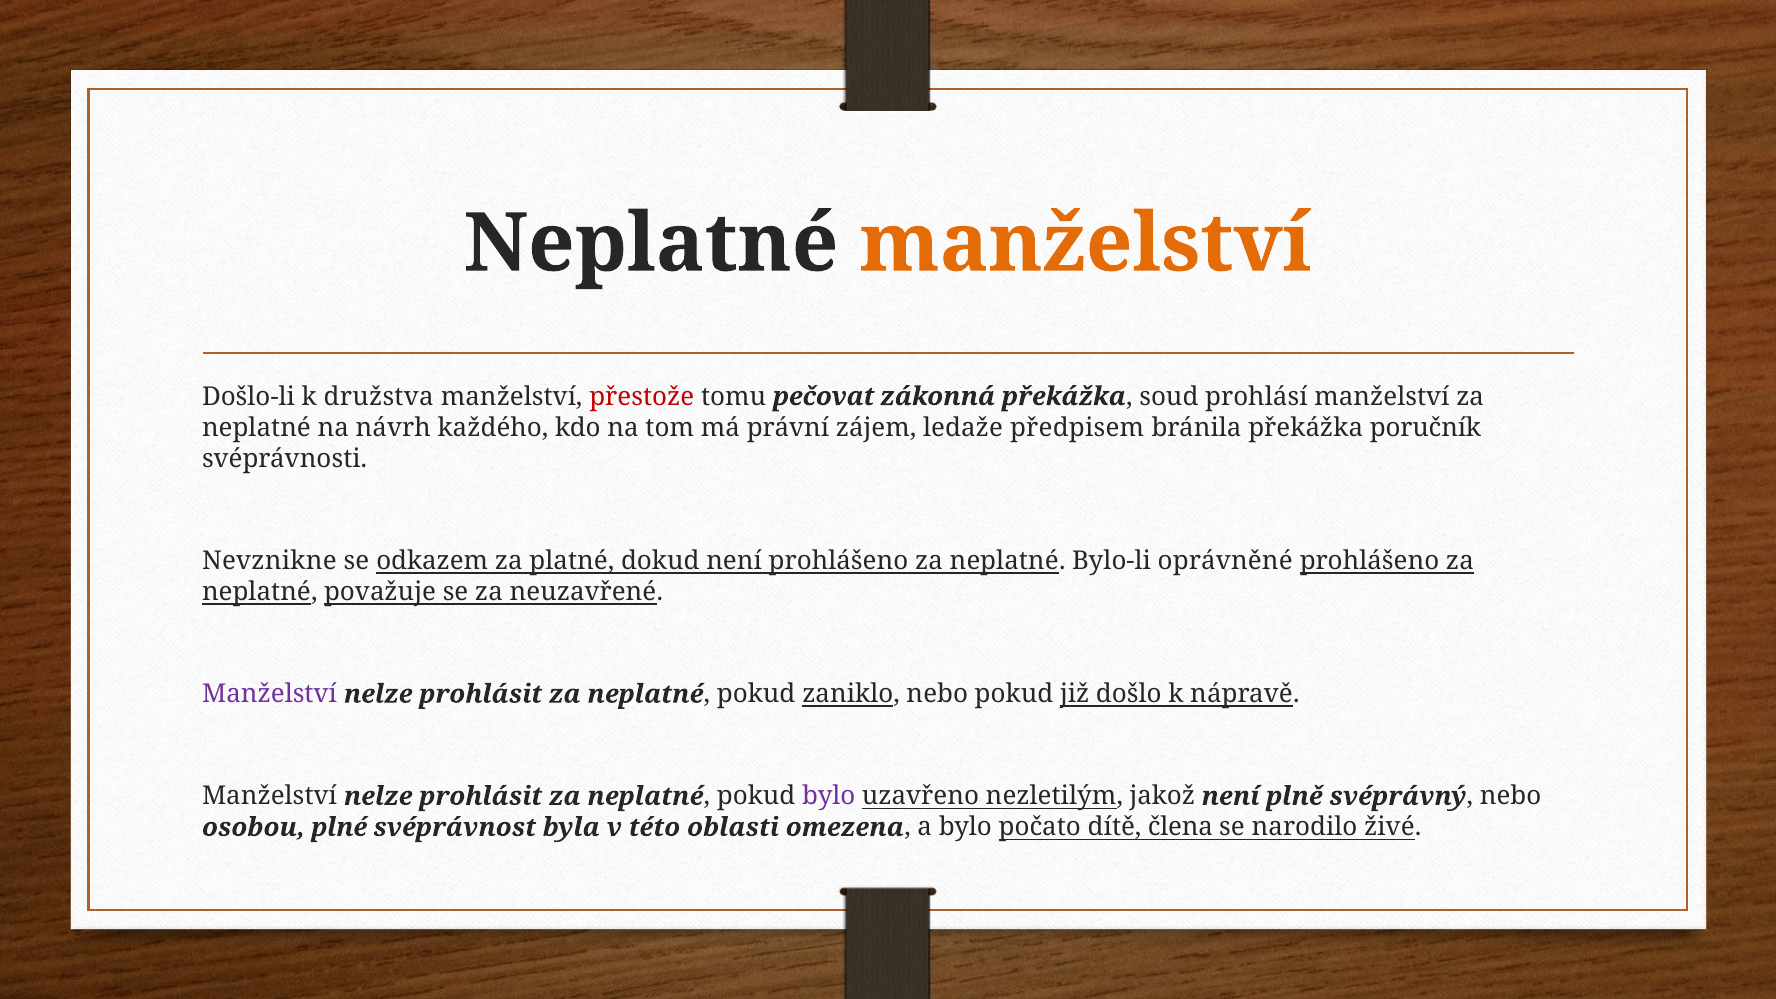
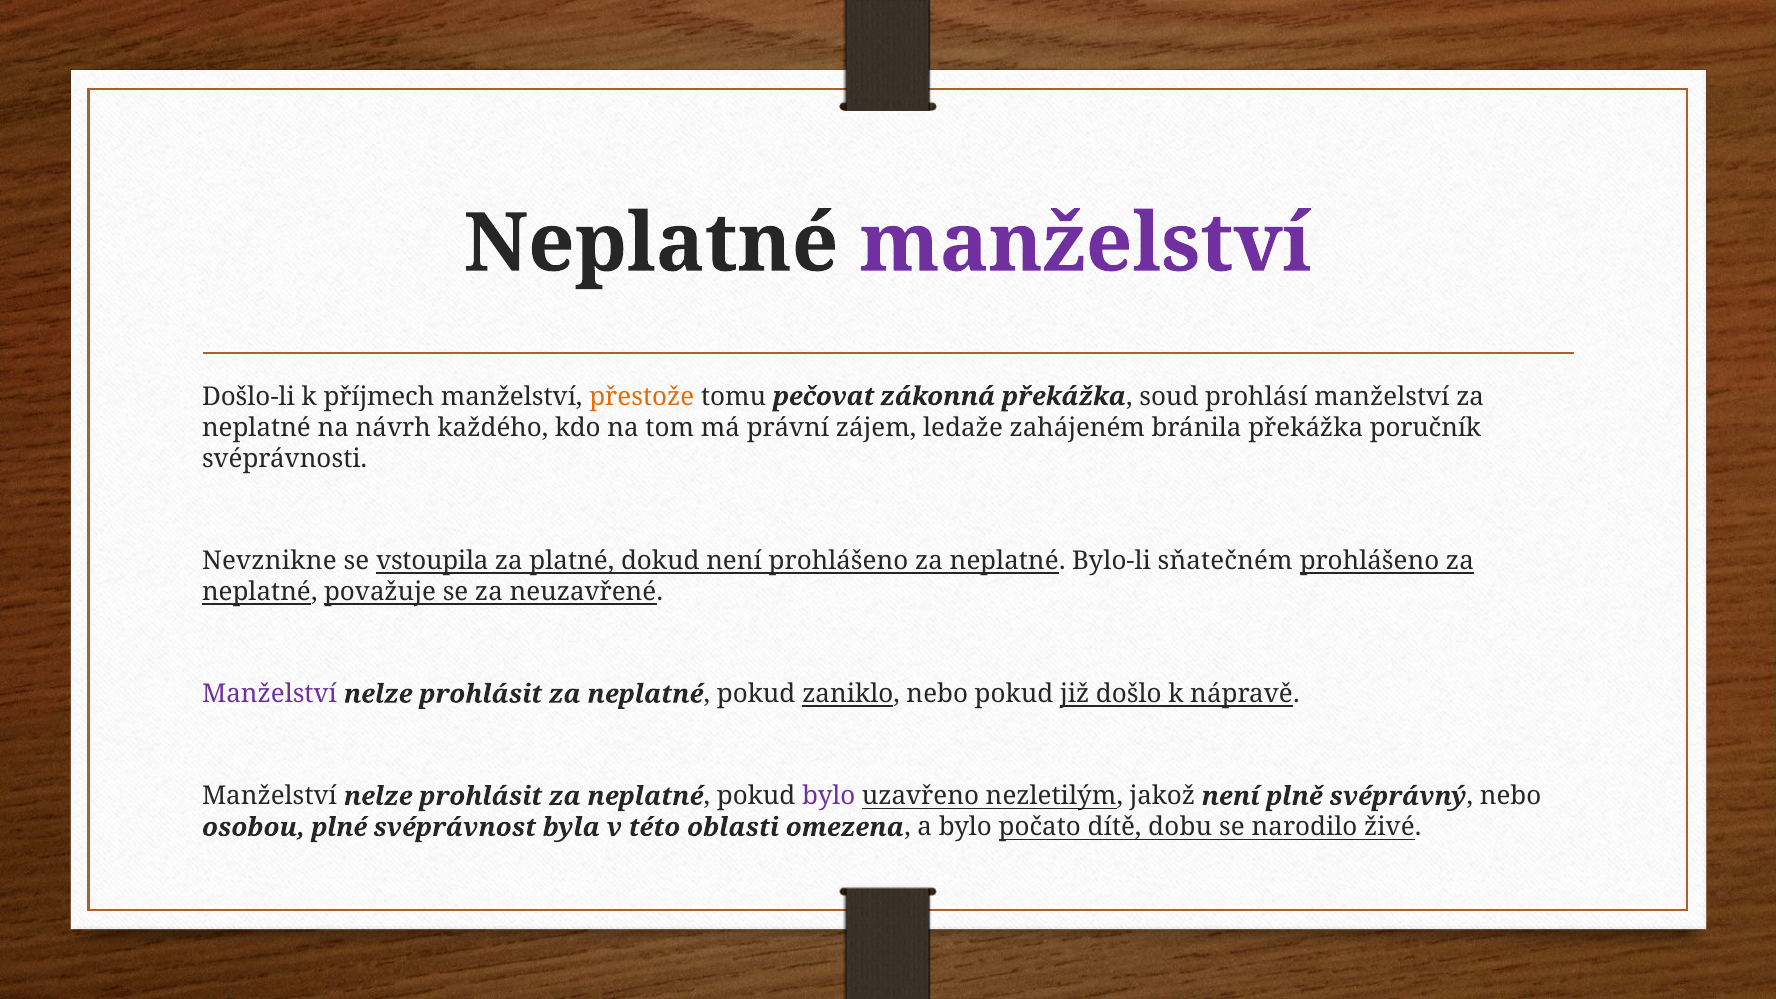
manželství at (1085, 244) colour: orange -> purple
družstva: družstva -> příjmech
přestože colour: red -> orange
předpisem: předpisem -> zahájeném
odkazem: odkazem -> vstoupila
oprávněné: oprávněné -> sňatečném
člena: člena -> dobu
